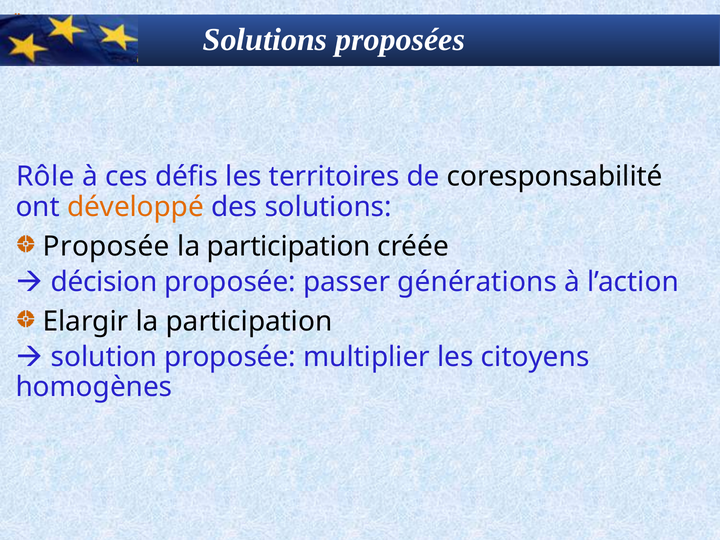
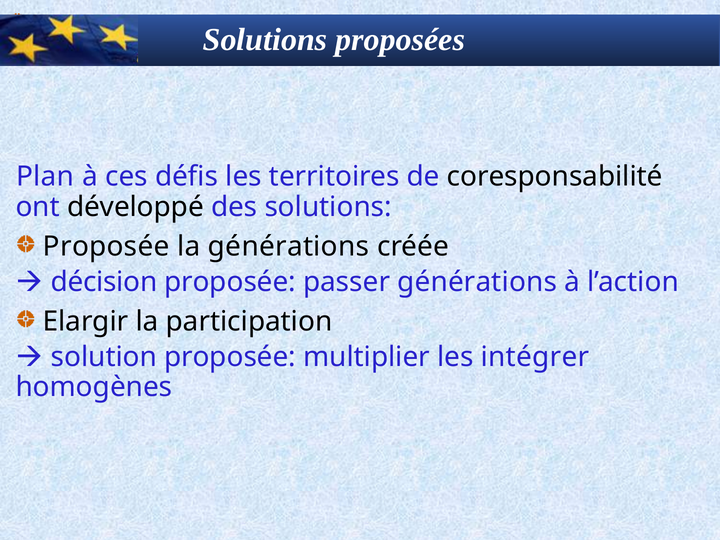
Rôle: Rôle -> Plan
développé colour: orange -> black
participation at (289, 246): participation -> générations
citoyens: citoyens -> intégrer
